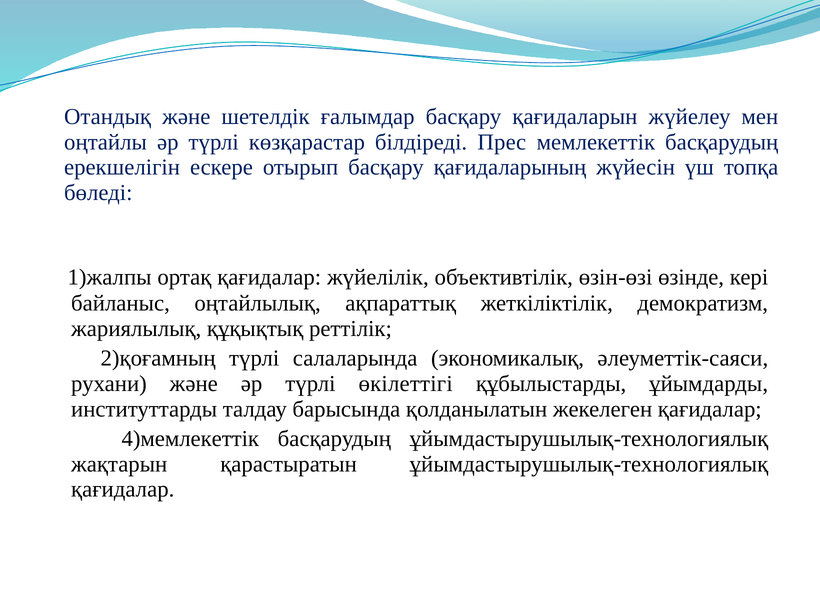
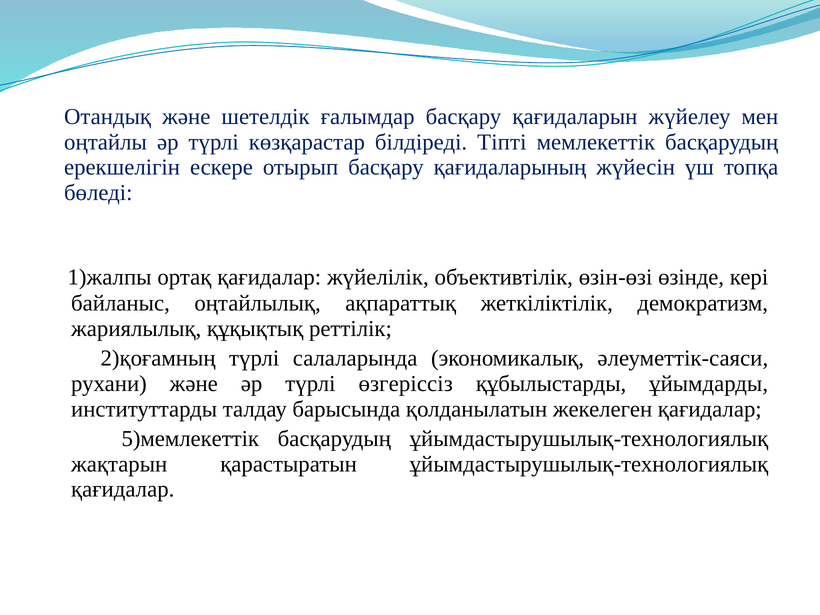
Прес: Прес -> Тіпті
өкілеттігі: өкілеттігі -> өзгеріссіз
4)мемлекеттік: 4)мемлекеттік -> 5)мемлекеттік
